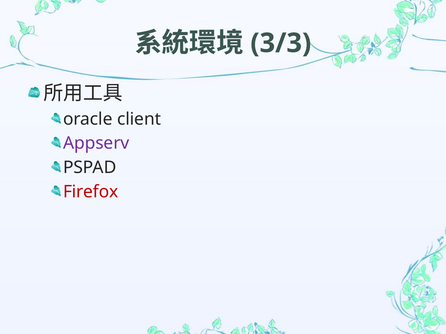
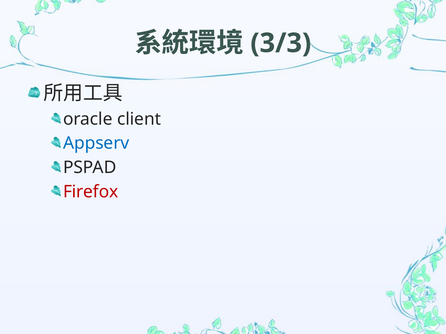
Appserv colour: purple -> blue
